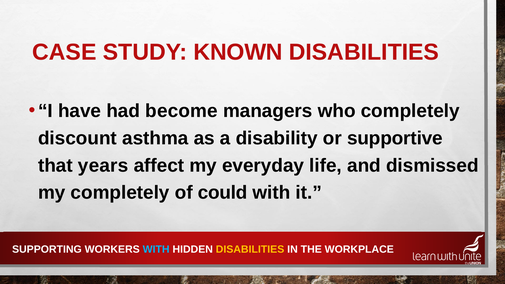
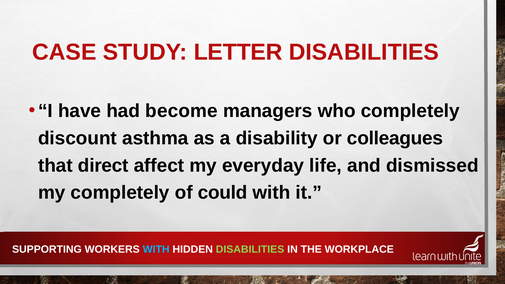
KNOWN: KNOWN -> LETTER
supportive: supportive -> colleagues
years: years -> direct
DISABILITIES at (250, 250) colour: yellow -> light green
